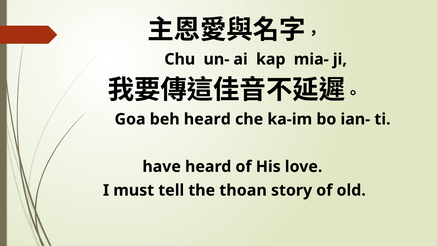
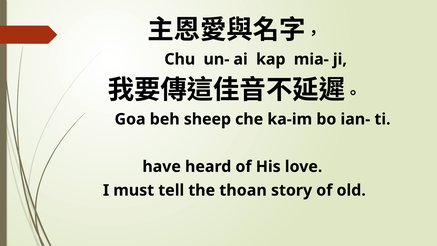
beh heard: heard -> sheep
